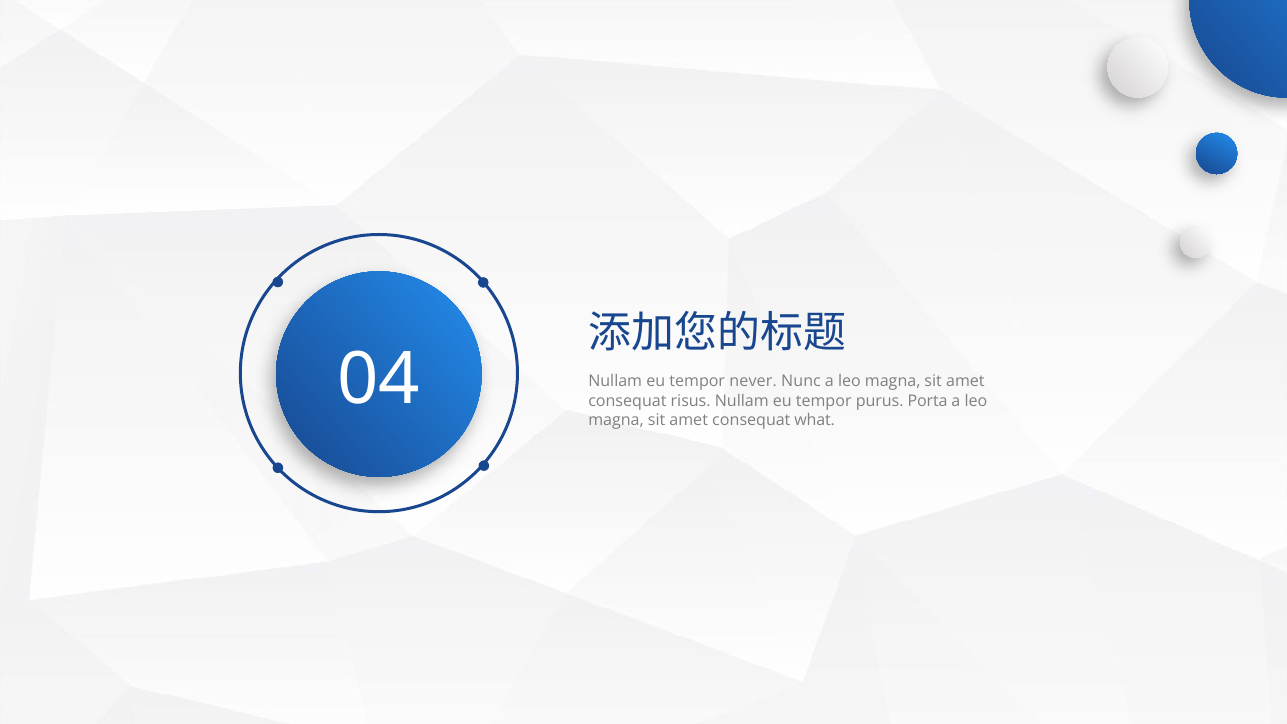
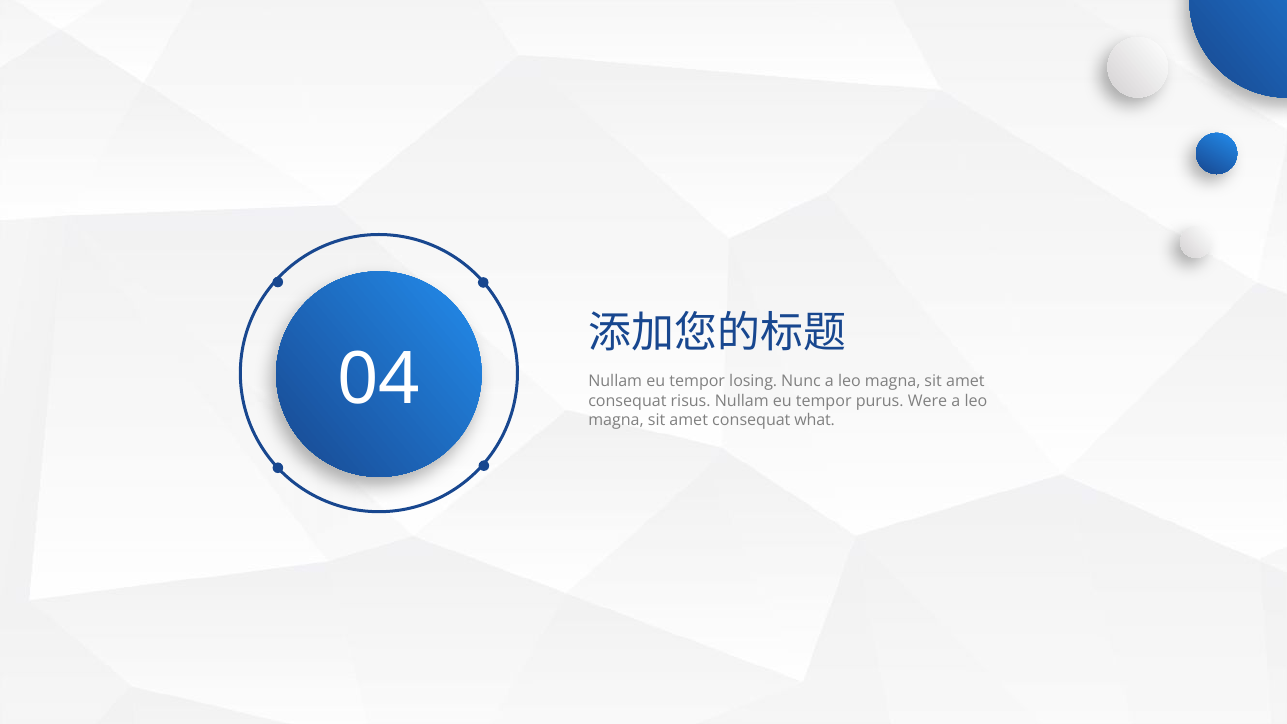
never: never -> losing
Porta: Porta -> Were
